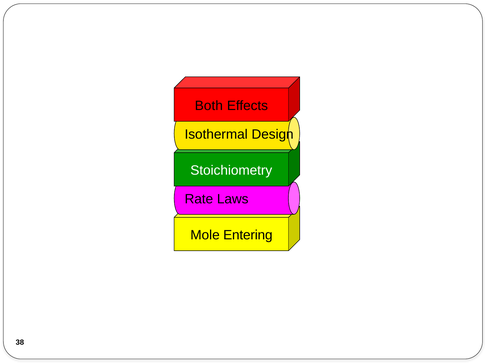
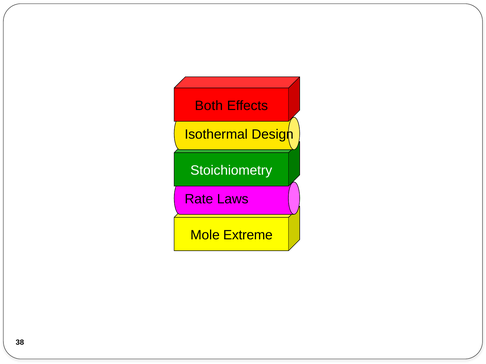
Entering: Entering -> Extreme
